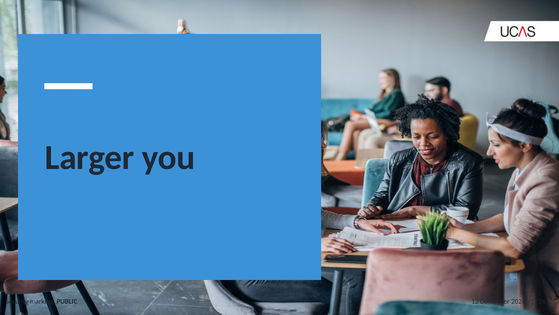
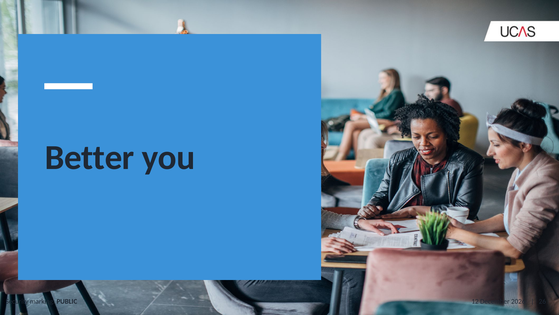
Larger: Larger -> Better
